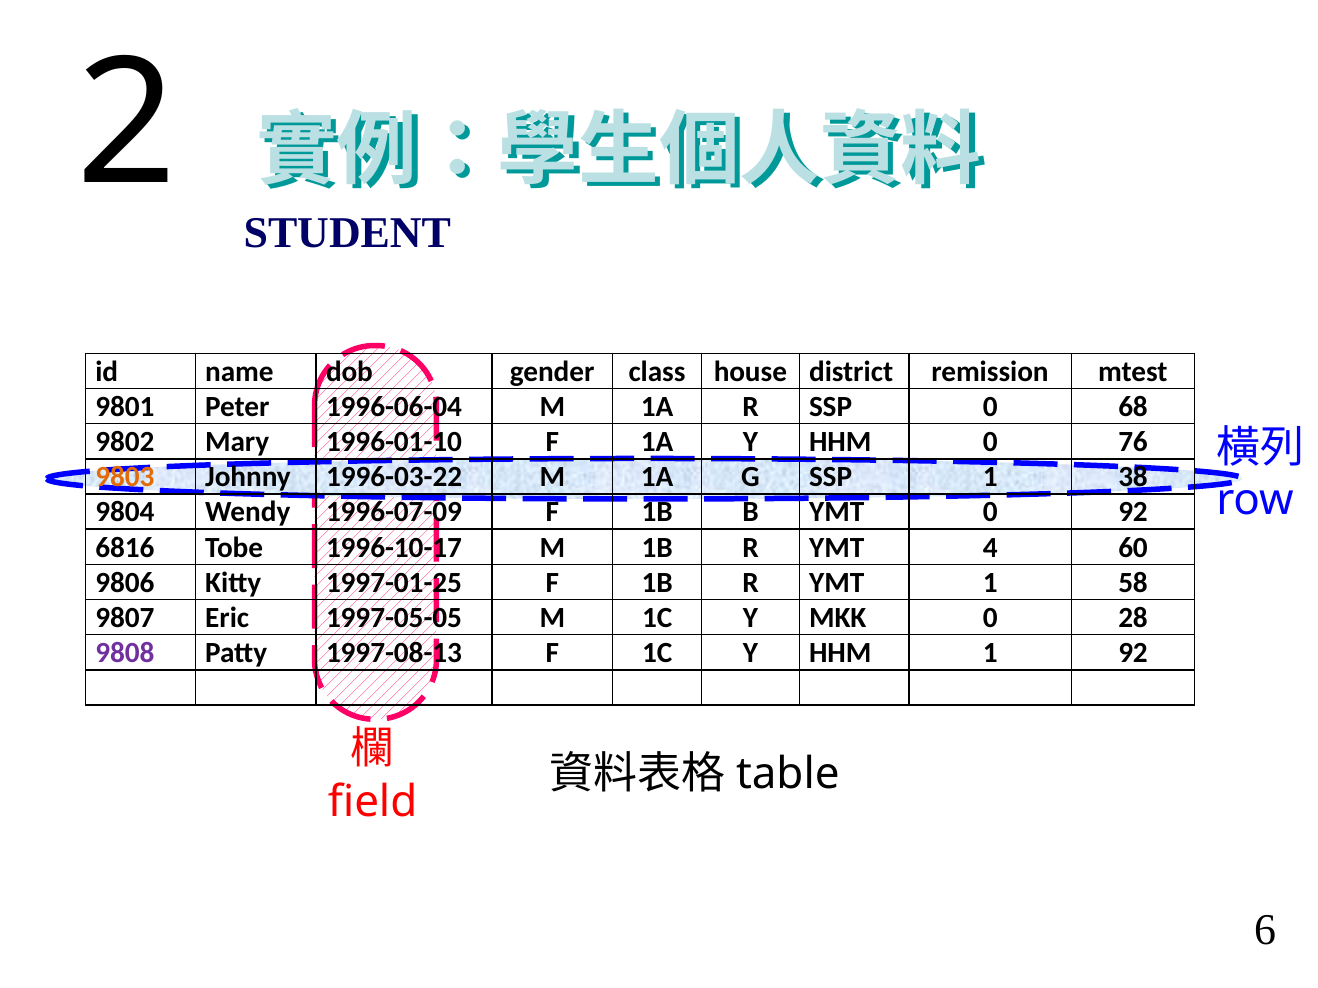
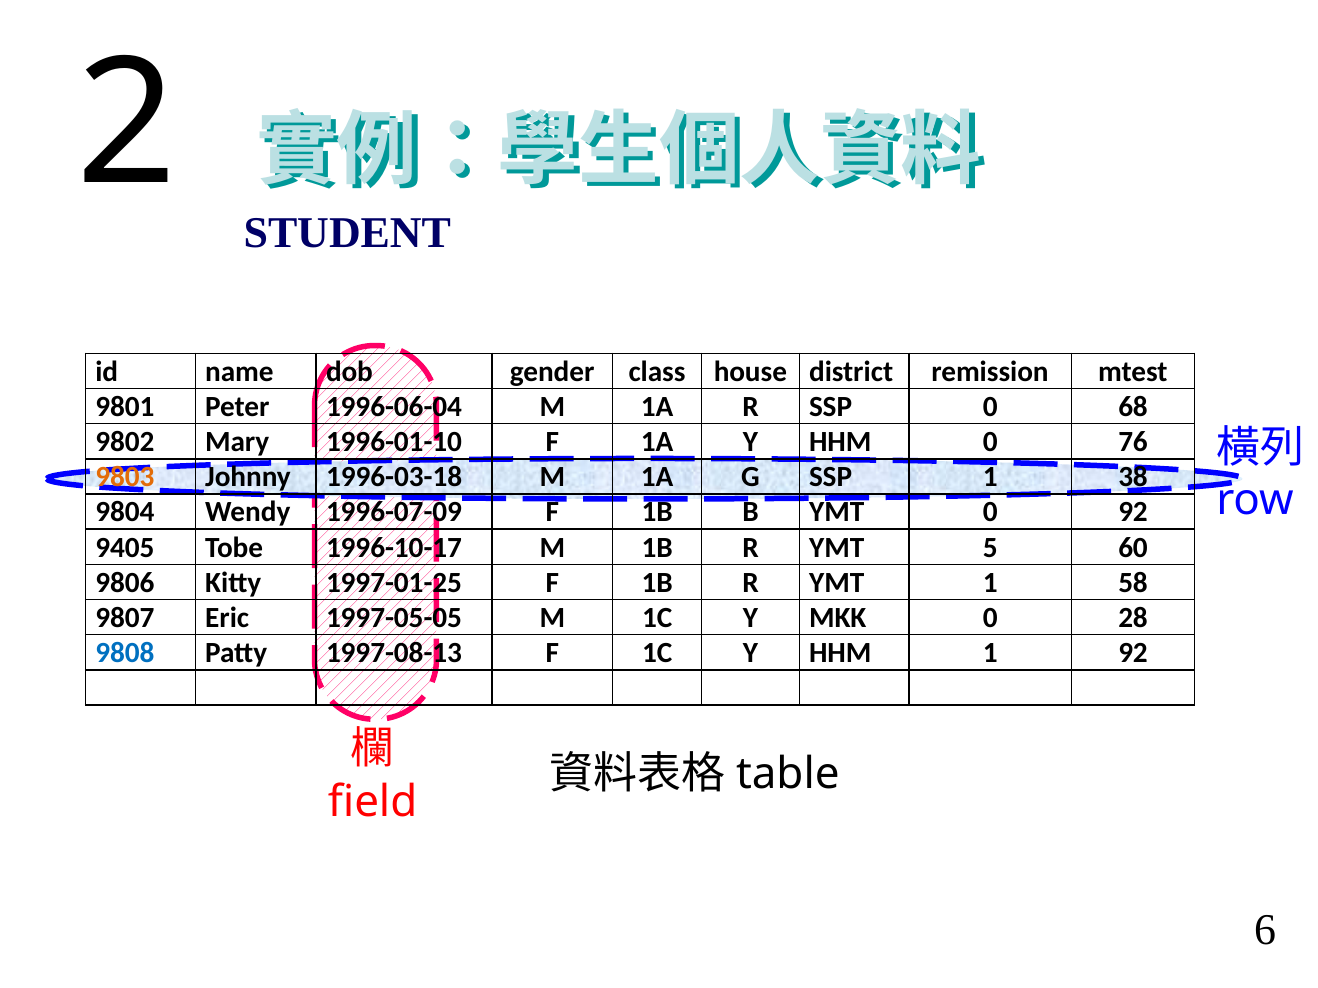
1996-03-22: 1996-03-22 -> 1996-03-18
6816: 6816 -> 9405
4: 4 -> 5
9808 colour: purple -> blue
